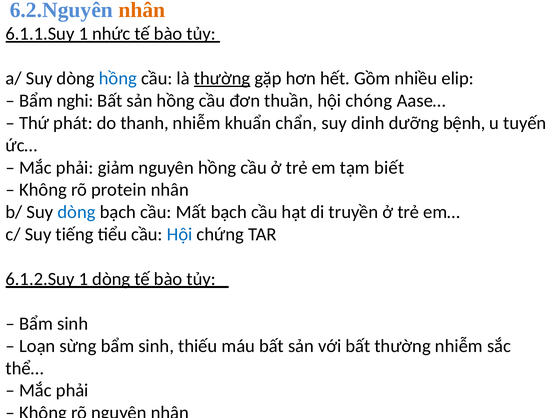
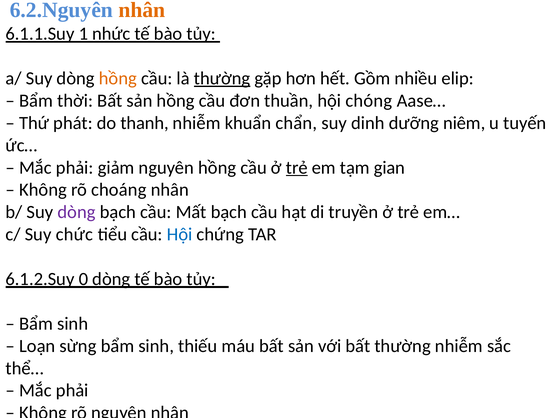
hồng at (118, 78) colour: blue -> orange
nghi: nghi -> thời
bệnh: bệnh -> niêm
trẻ at (297, 167) underline: none -> present
biết: biết -> gian
protein: protein -> choáng
dòng at (77, 212) colour: blue -> purple
tiếng: tiếng -> chức
6.1.2.Suy 1: 1 -> 0
